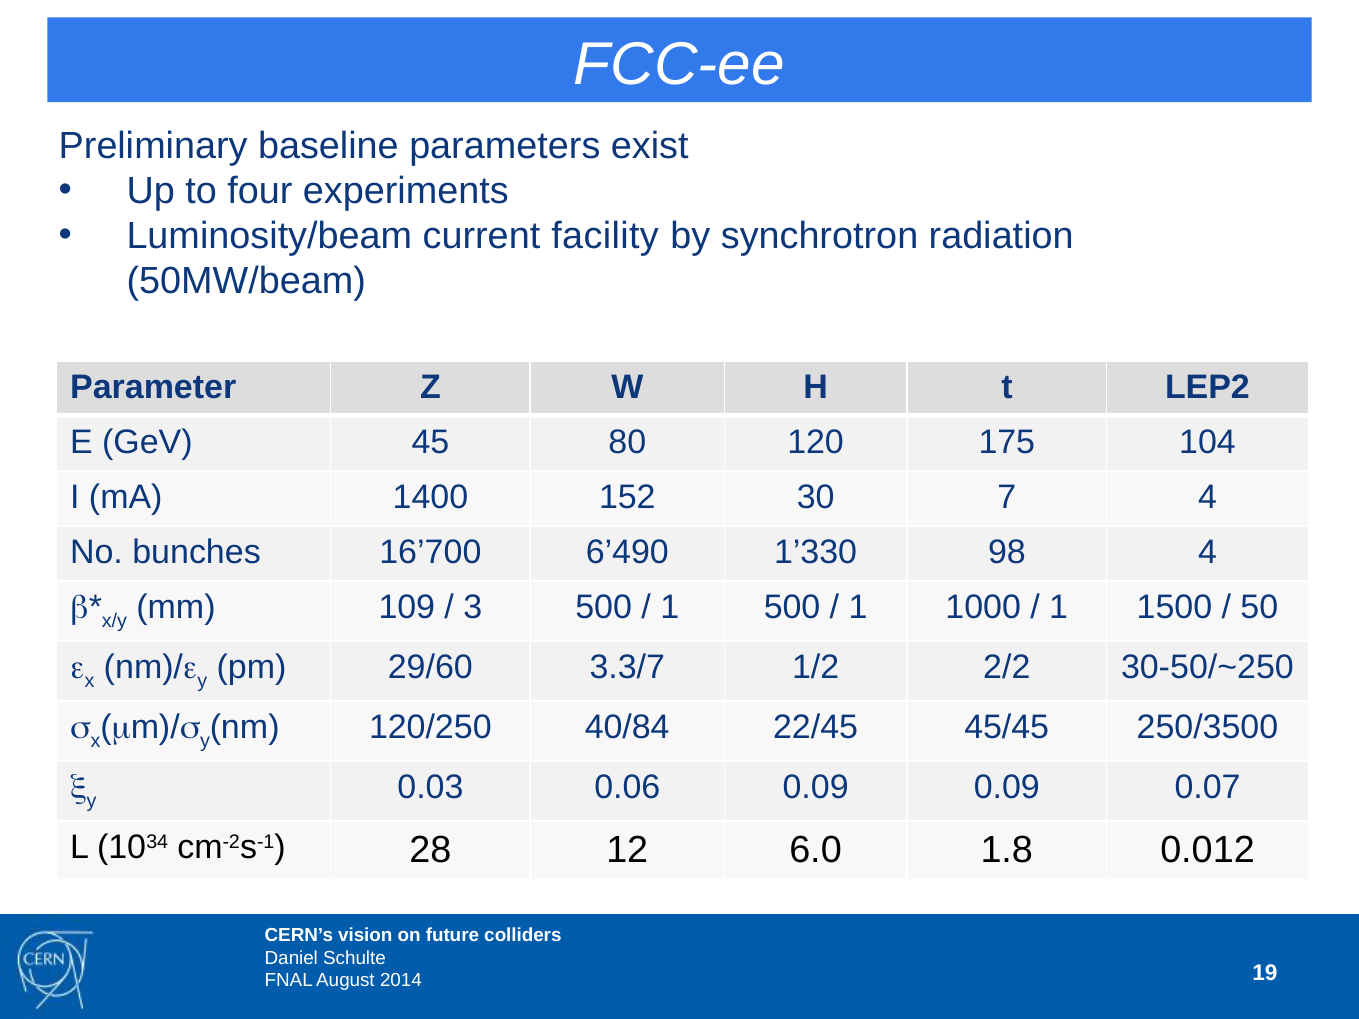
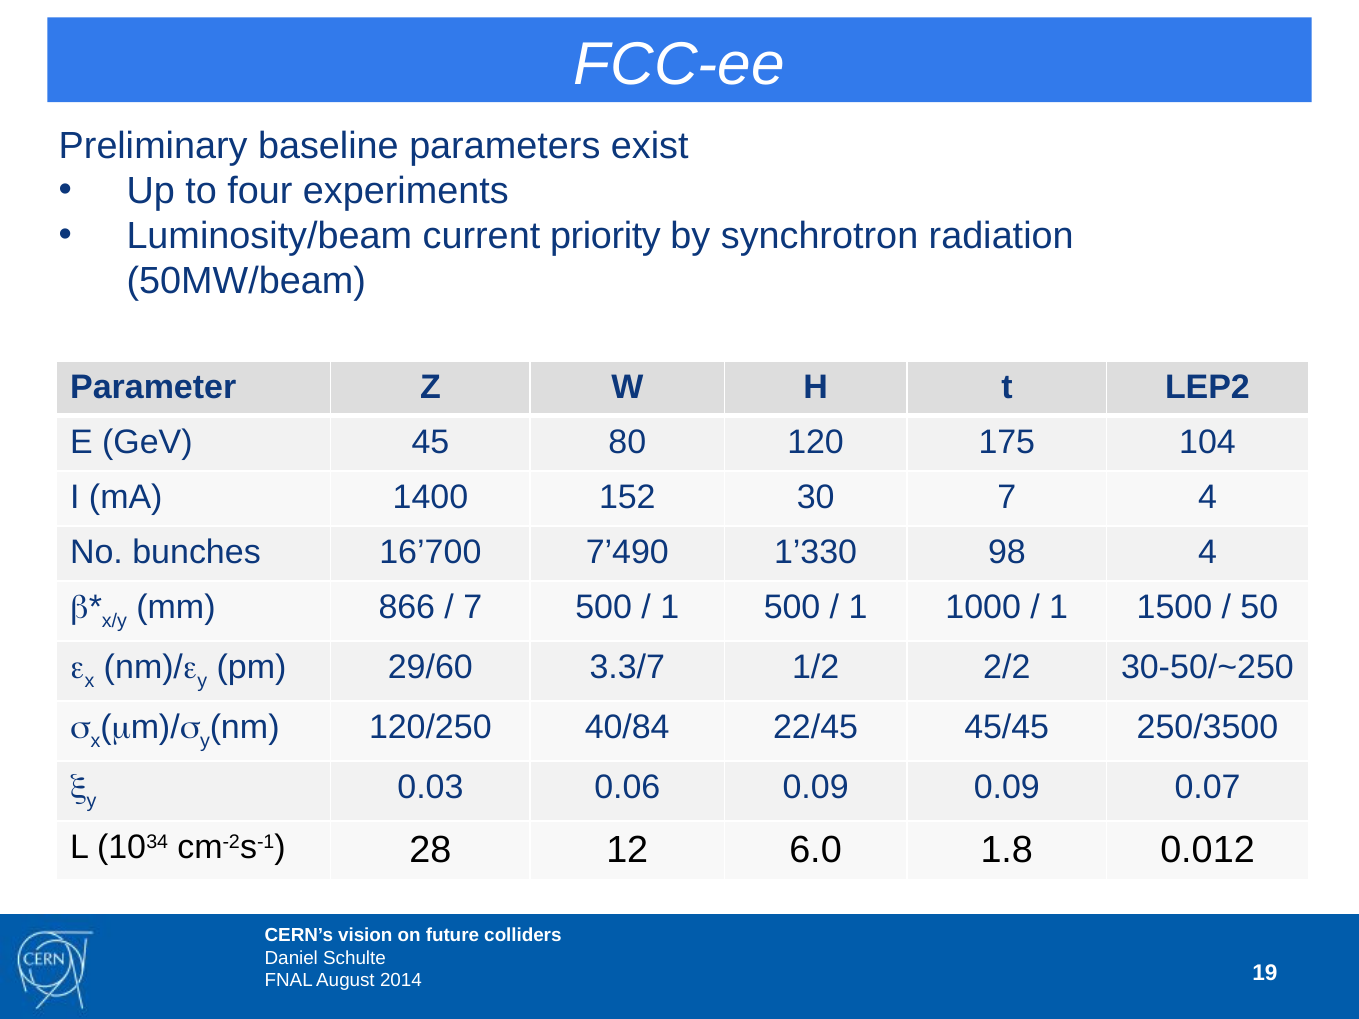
facility: facility -> priority
6’490: 6’490 -> 7’490
109: 109 -> 866
3 at (473, 608): 3 -> 7
